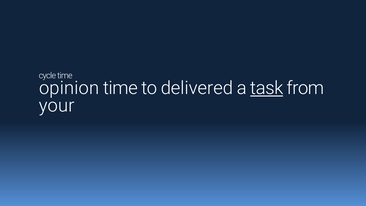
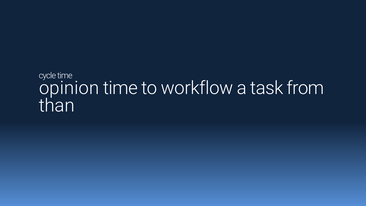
delivered: delivered -> workflow
task underline: present -> none
your: your -> than
